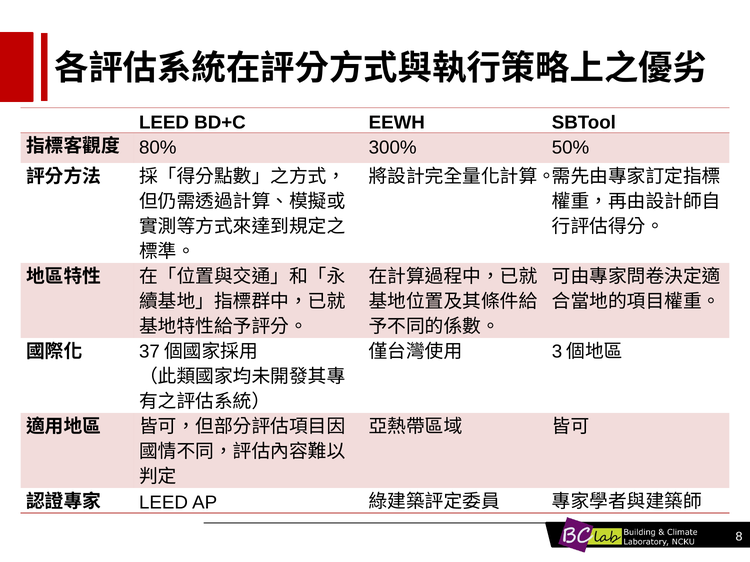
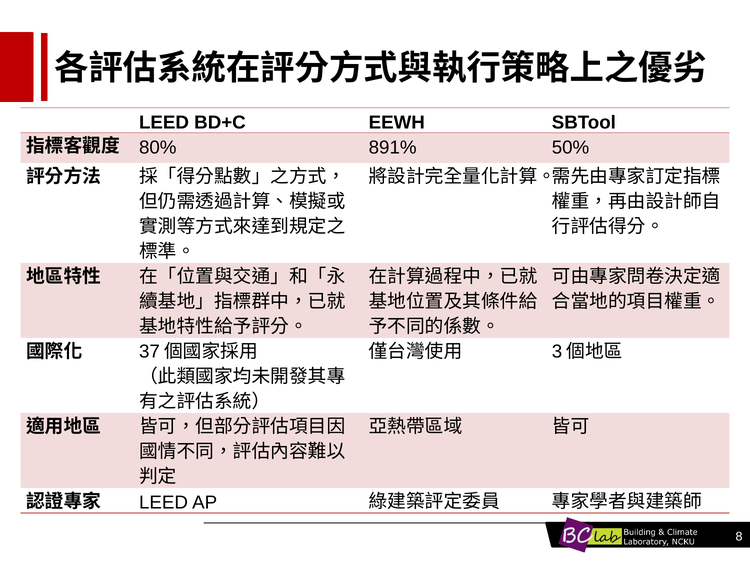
300%: 300% -> 891%
